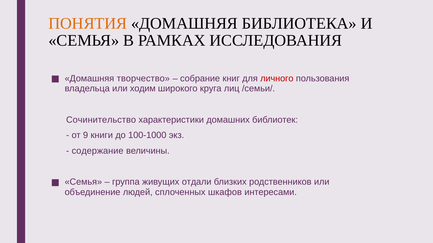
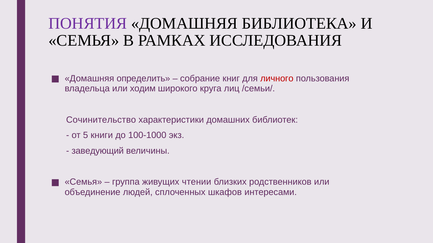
ПОНЯТИЯ colour: orange -> purple
творчество: творчество -> определить
9: 9 -> 5
содержание: содержание -> заведующий
отдали: отдали -> чтении
